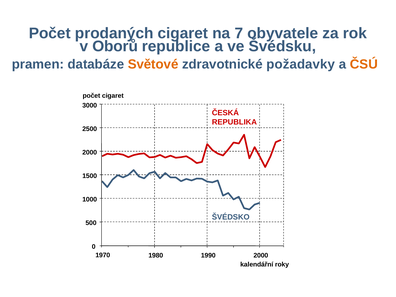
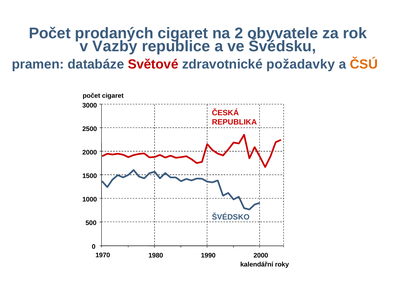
7: 7 -> 2
Oborů: Oborů -> Vazby
Světové colour: orange -> red
